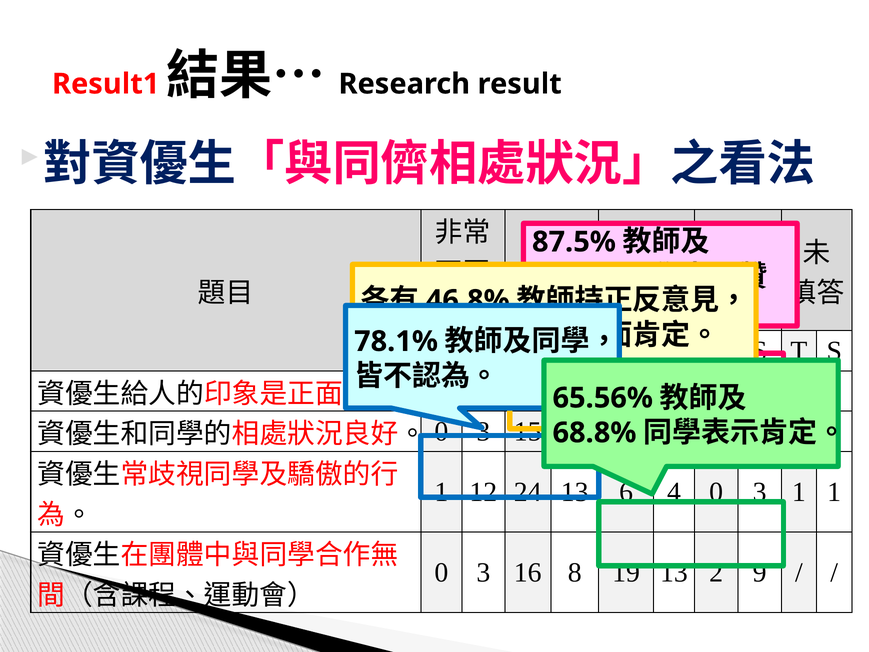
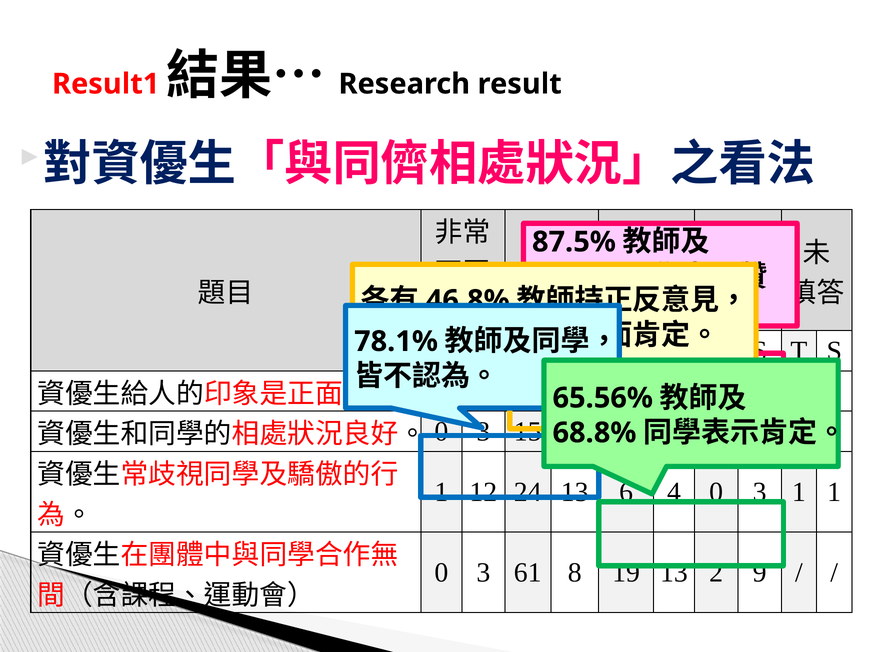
3 16: 16 -> 61
